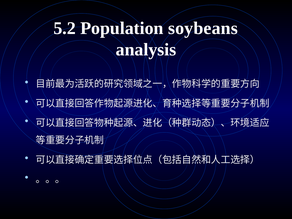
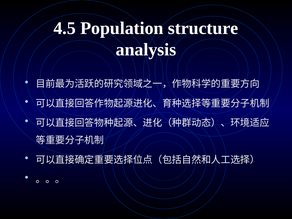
5.2: 5.2 -> 4.5
soybeans: soybeans -> structure
